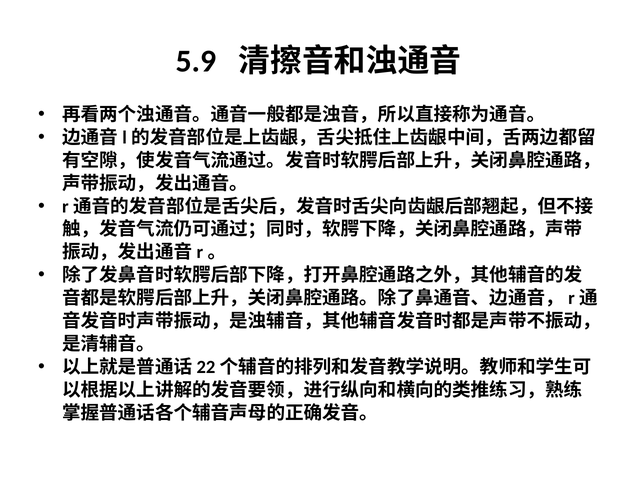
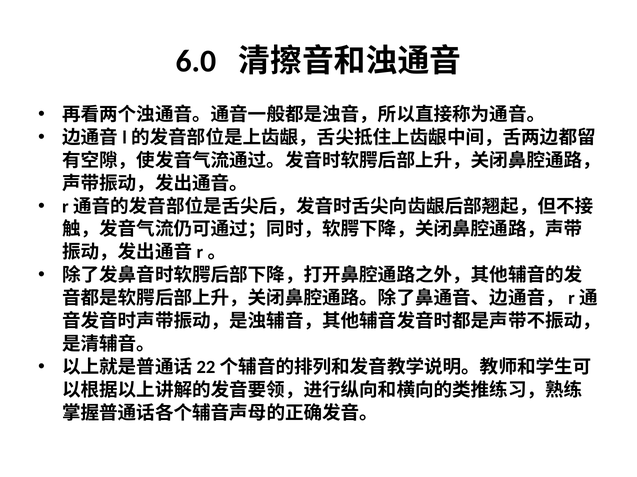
5.9: 5.9 -> 6.0
